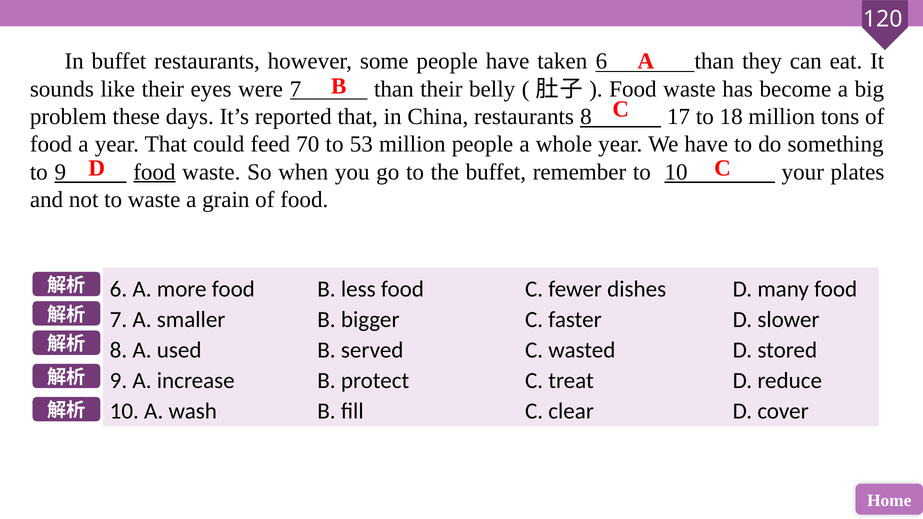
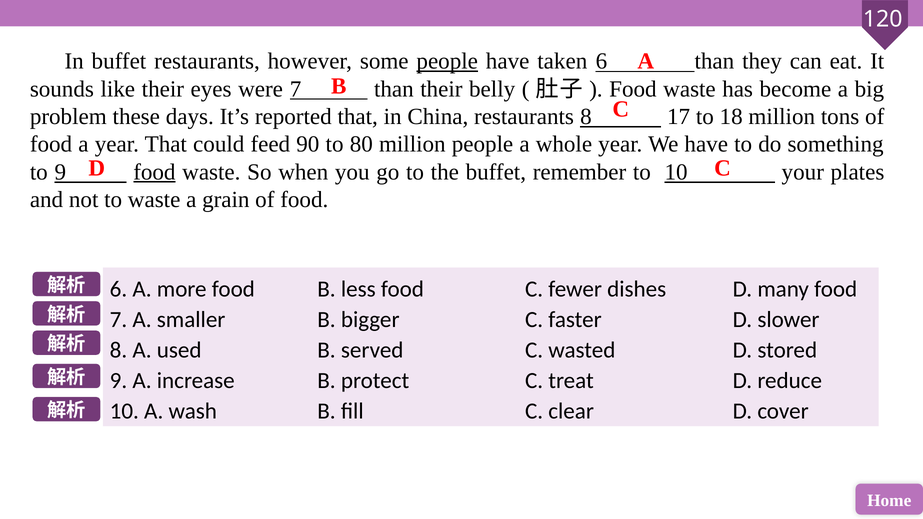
people at (447, 61) underline: none -> present
70: 70 -> 90
53: 53 -> 80
